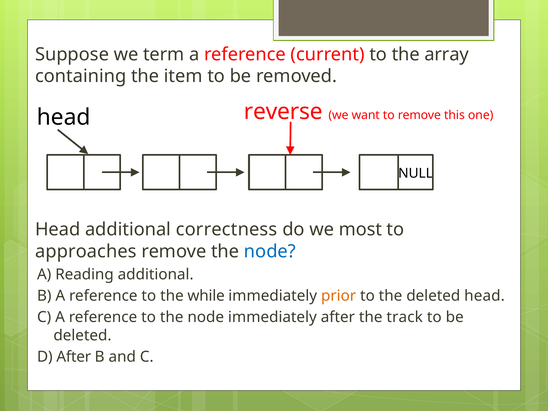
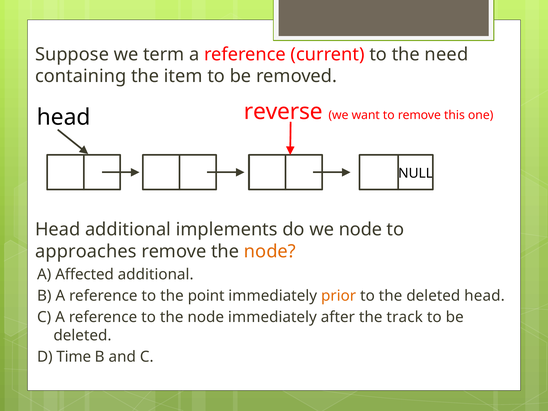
array: array -> need
correctness: correctness -> implements
we most: most -> node
node at (270, 252) colour: blue -> orange
Reading: Reading -> Affected
while: while -> point
D After: After -> Time
